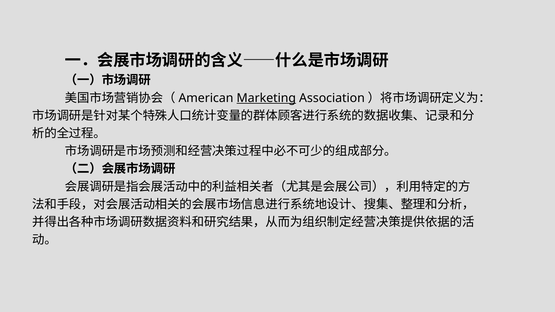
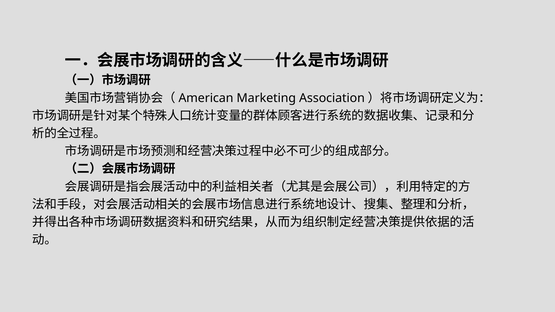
Marketing underline: present -> none
